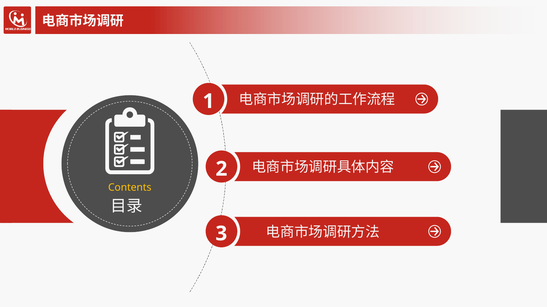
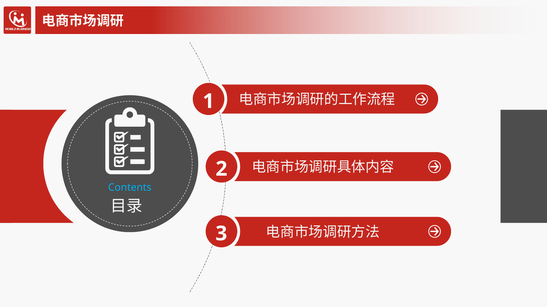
Contents colour: yellow -> light blue
